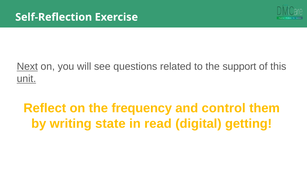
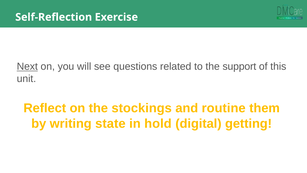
unit underline: present -> none
frequency: frequency -> stockings
control: control -> routine
read: read -> hold
